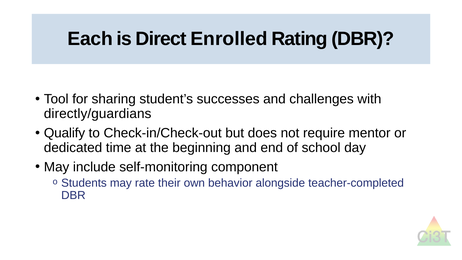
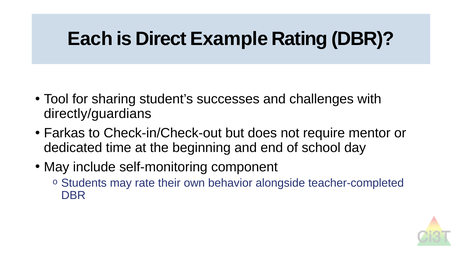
Enrolled: Enrolled -> Example
Qualify: Qualify -> Farkas
